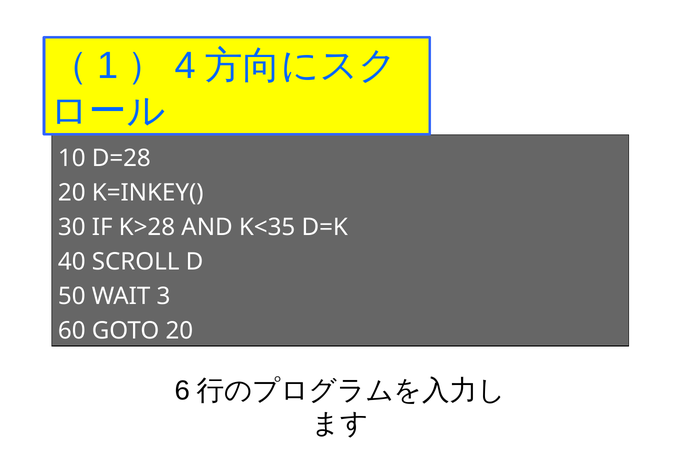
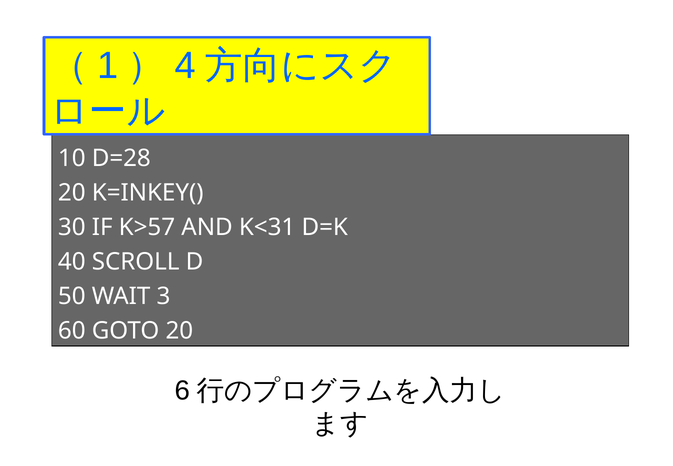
K>28: K>28 -> K>57
K<35: K<35 -> K<31
